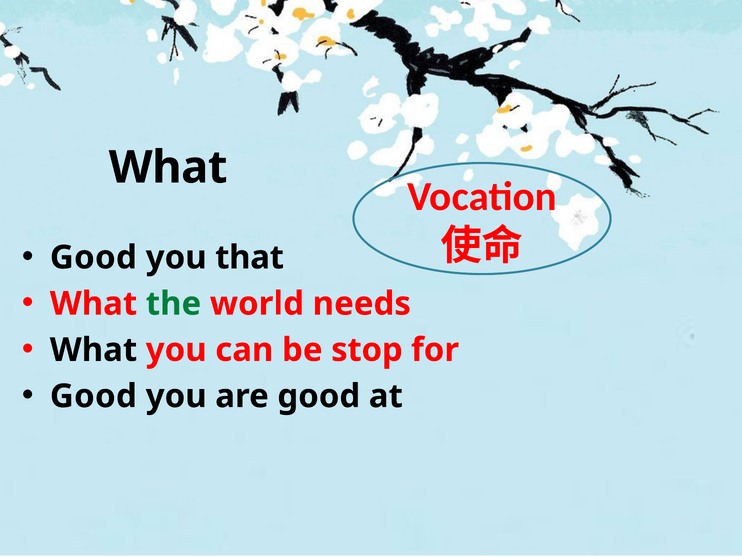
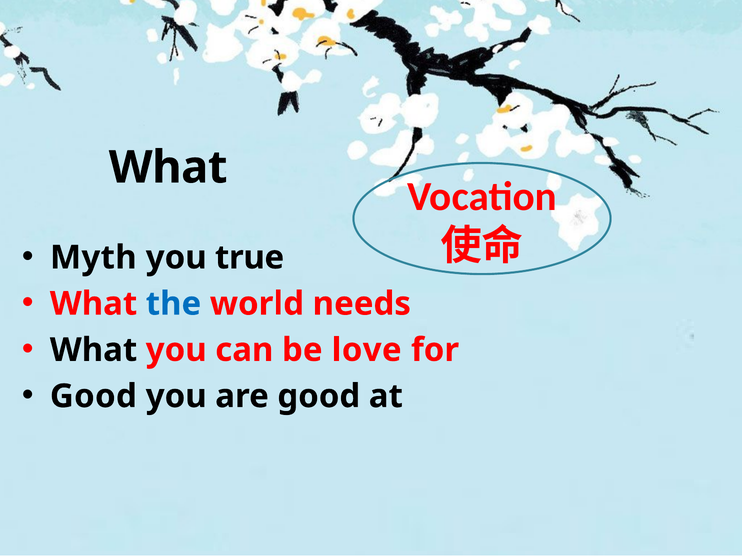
Good at (93, 257): Good -> Myth
that: that -> true
the colour: green -> blue
stop: stop -> love
